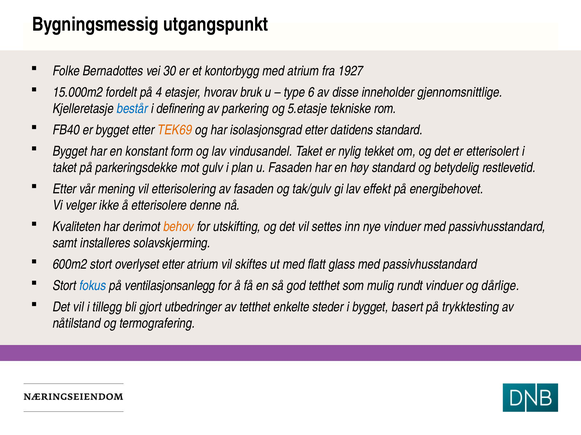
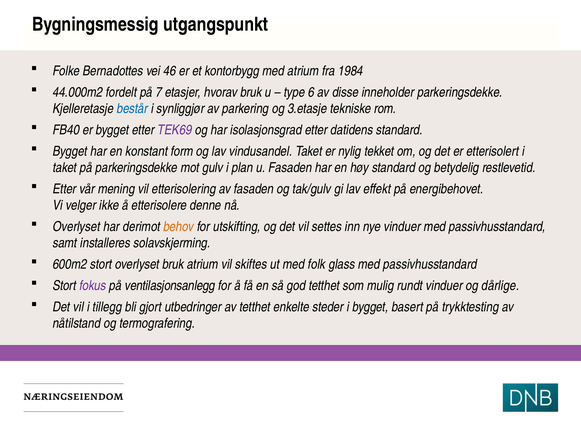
30: 30 -> 46
1927: 1927 -> 1984
15.000m2: 15.000m2 -> 44.000m2
4: 4 -> 7
inneholder gjennomsnittlige: gjennomsnittlige -> parkeringsdekke
definering: definering -> synliggjør
5.etasje: 5.etasje -> 3.etasje
TEK69 colour: orange -> purple
Kvaliteten at (77, 227): Kvaliteten -> Overlyset
overlyset etter: etter -> bruk
flatt: flatt -> folk
fokus colour: blue -> purple
